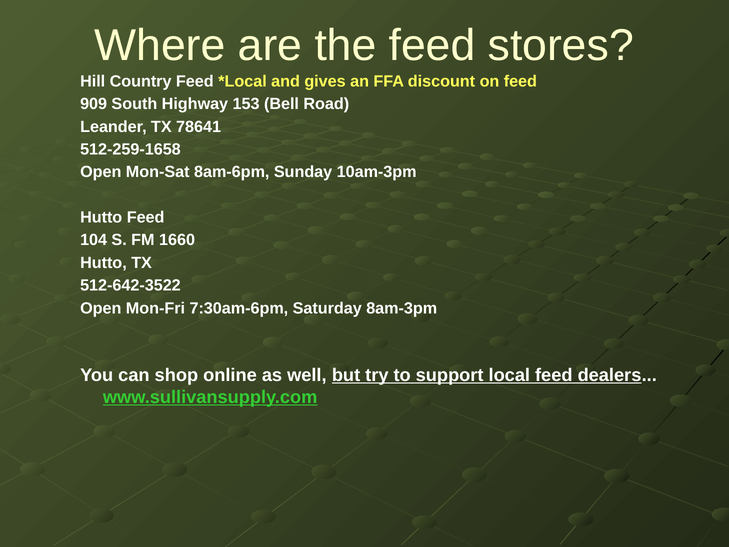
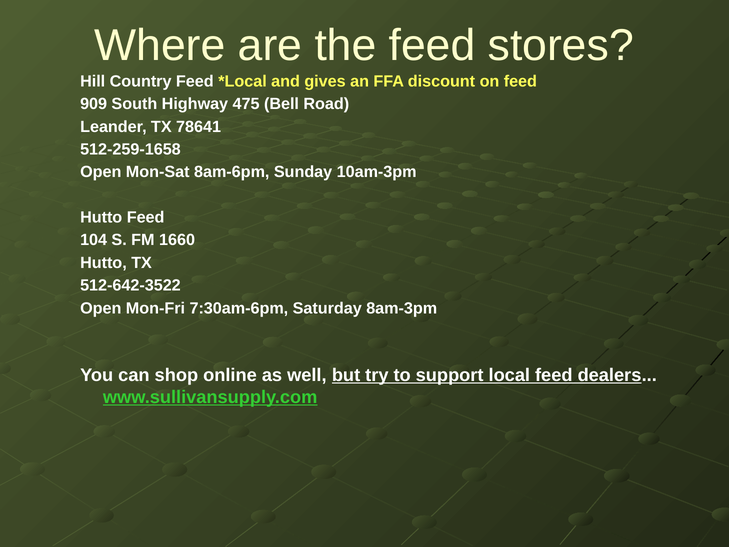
153: 153 -> 475
